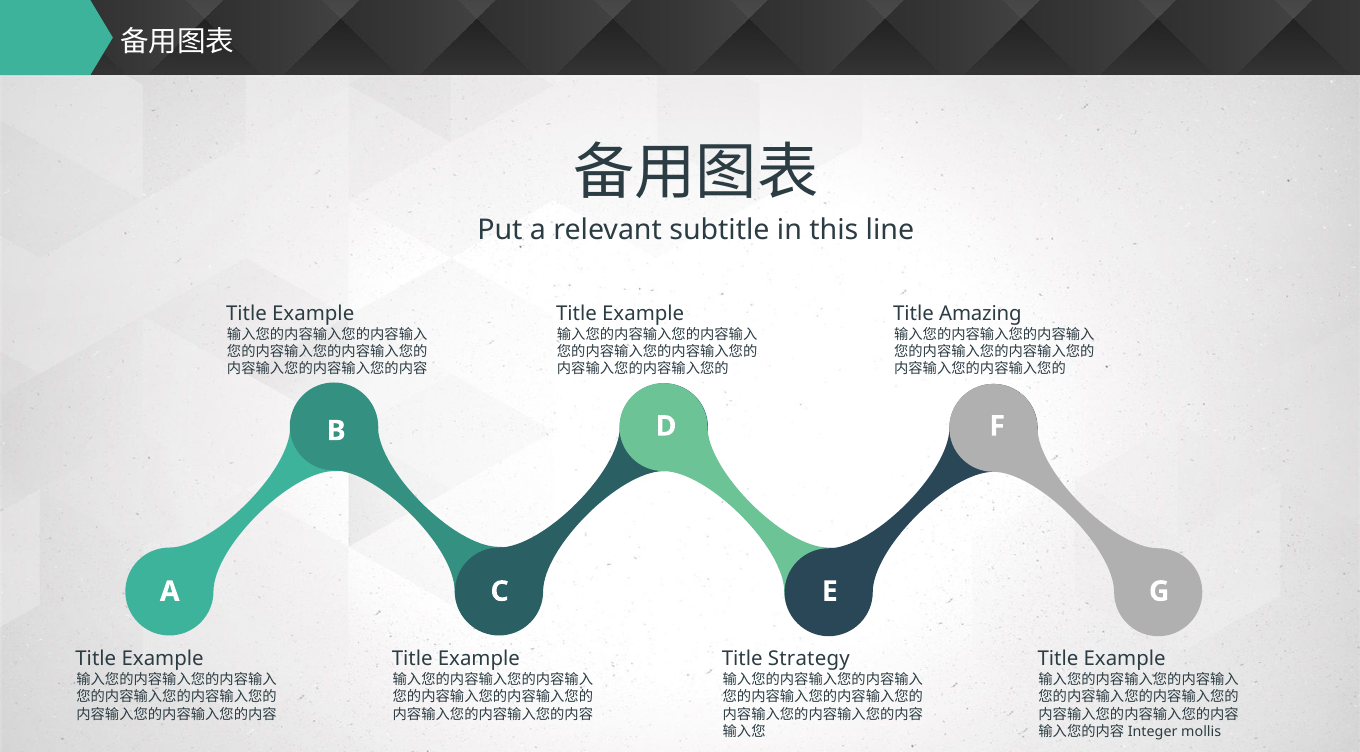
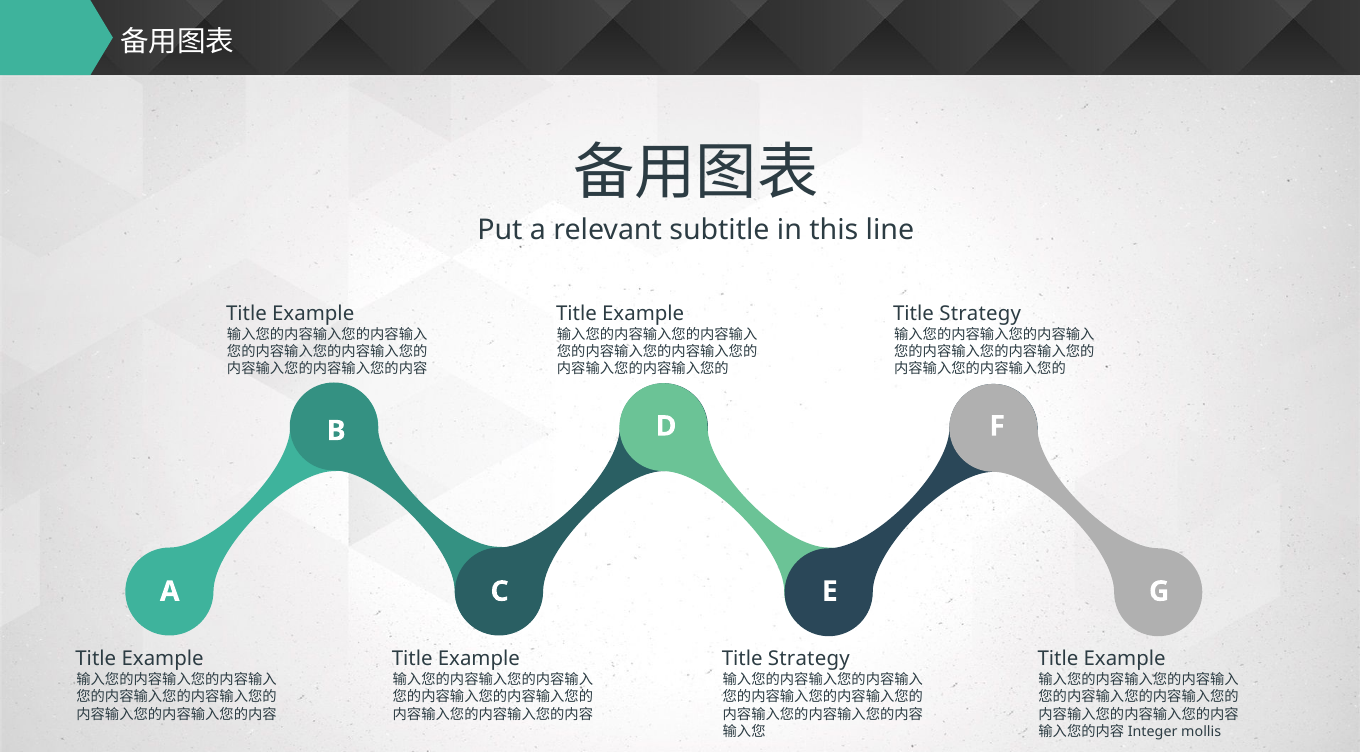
Amazing at (980, 313): Amazing -> Strategy
